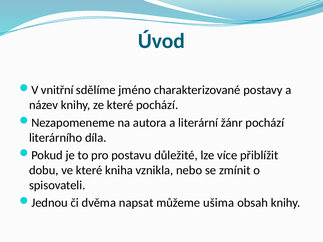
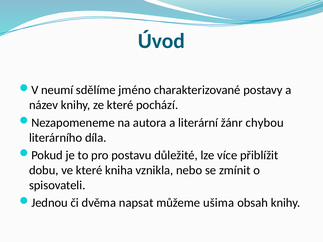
vnitřní: vnitřní -> neumí
žánr pochází: pochází -> chybou
